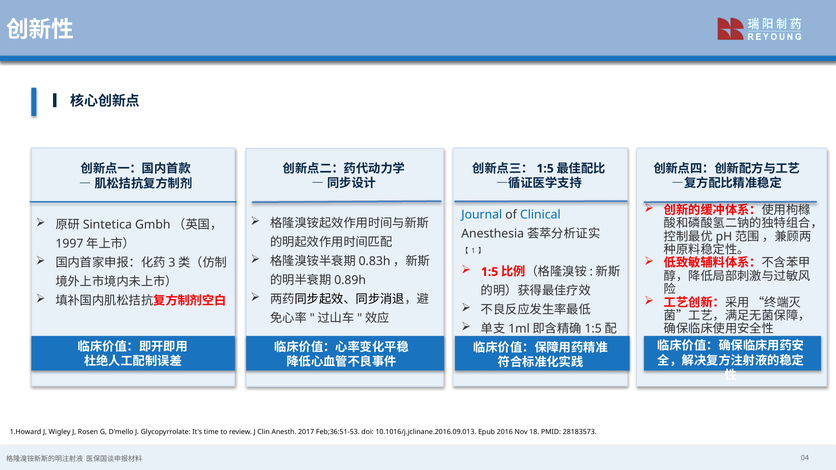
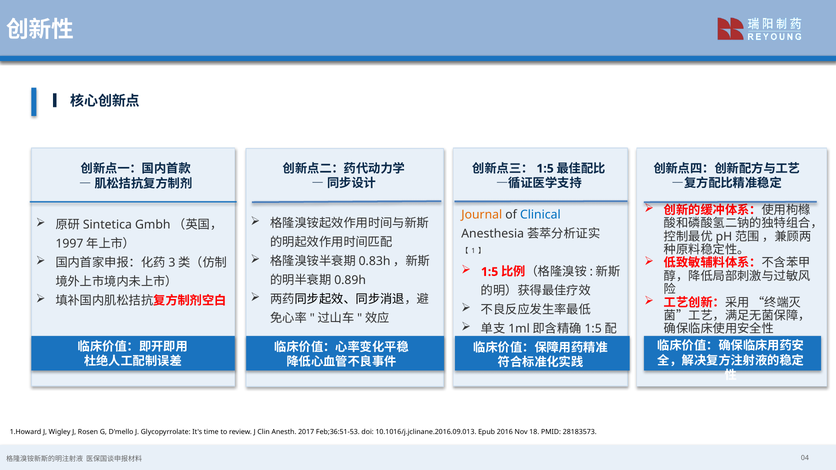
Journal colour: blue -> orange
